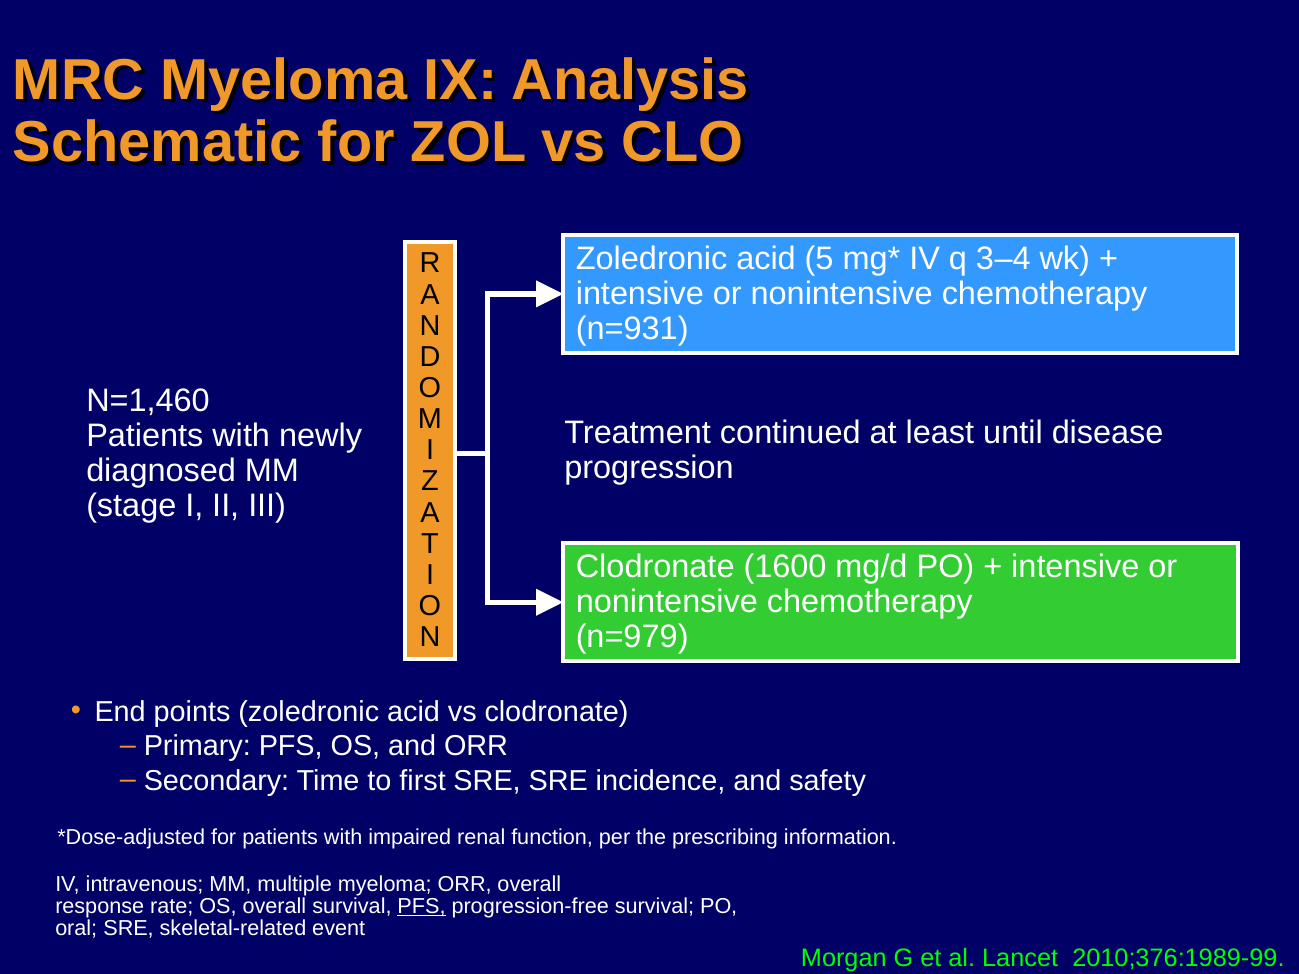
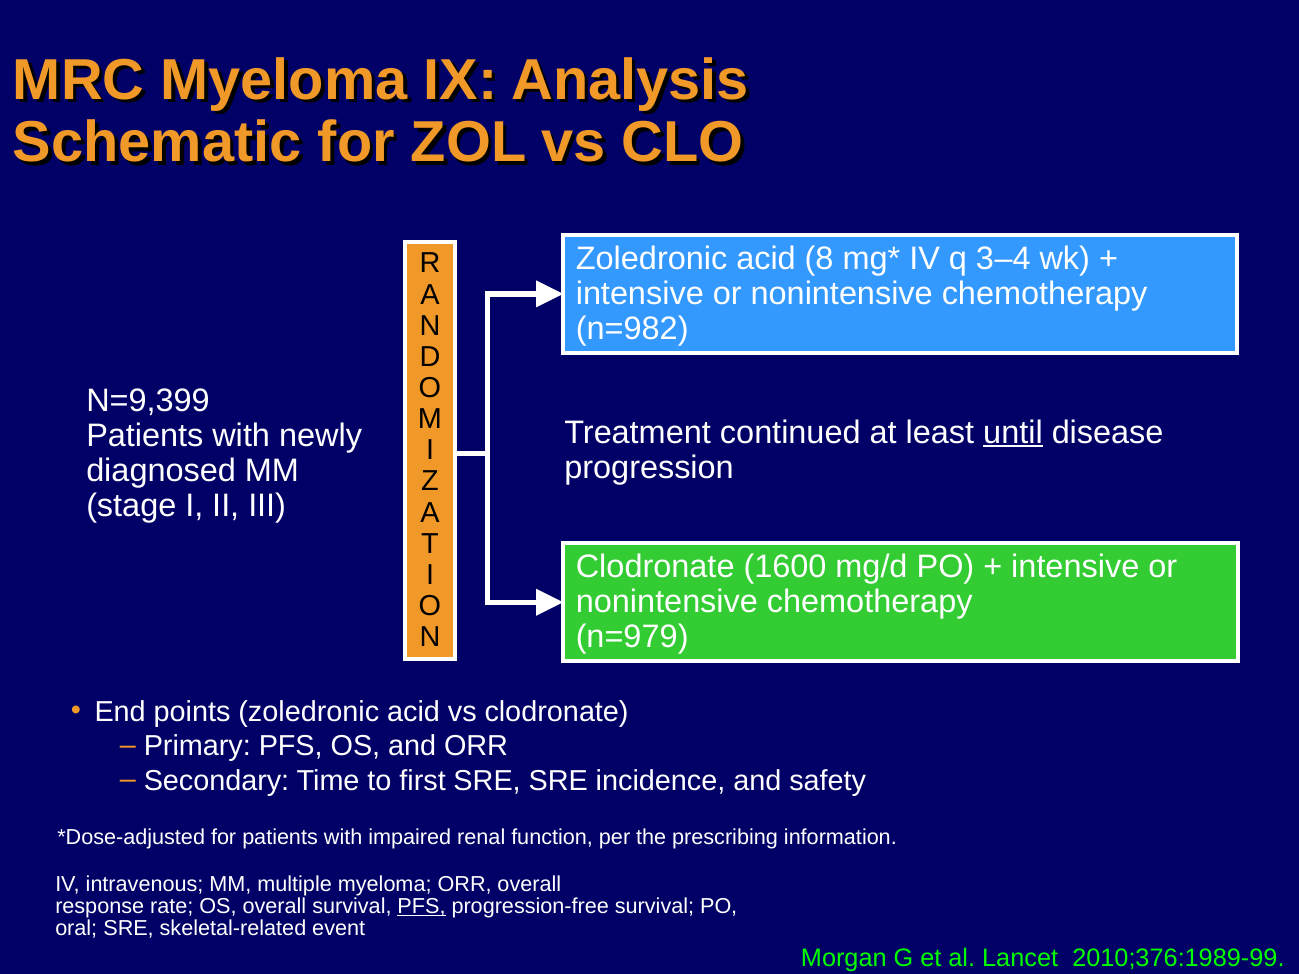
5: 5 -> 8
n=931: n=931 -> n=982
N=1,460: N=1,460 -> N=9,399
until underline: none -> present
